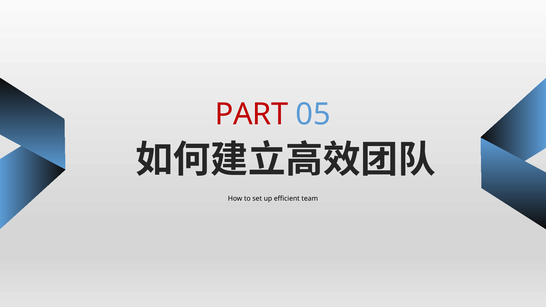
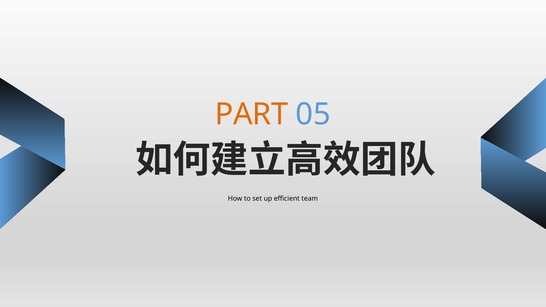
PART colour: red -> orange
